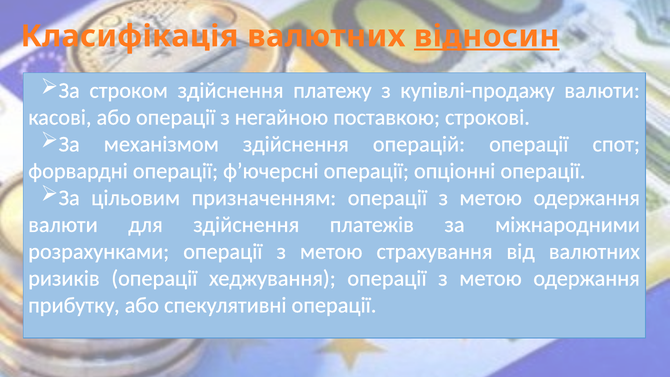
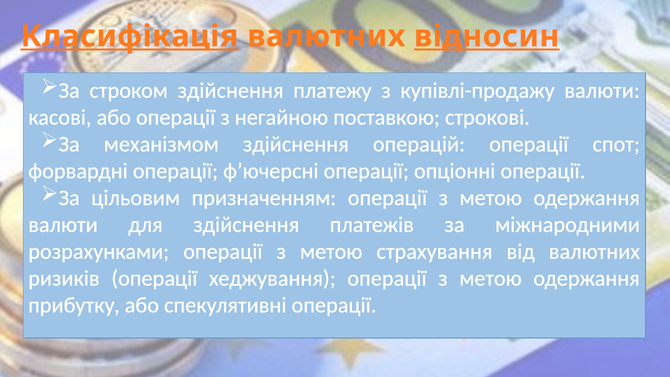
Класифікація underline: none -> present
